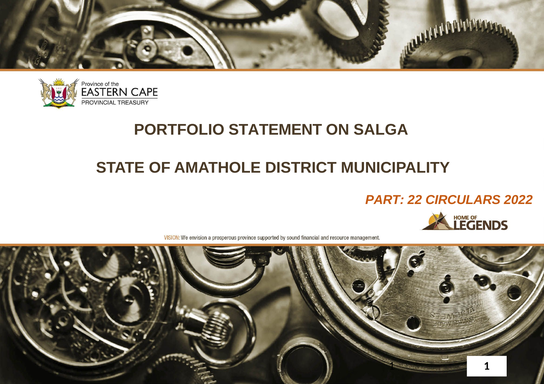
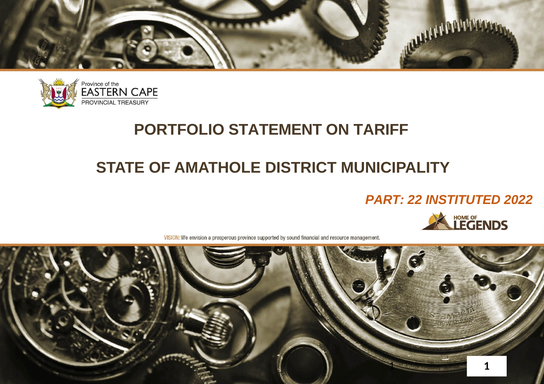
SALGA: SALGA -> TARIFF
CIRCULARS: CIRCULARS -> INSTITUTED
